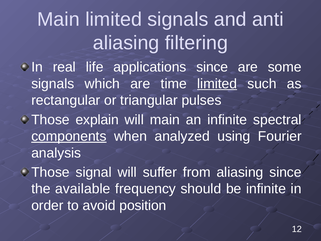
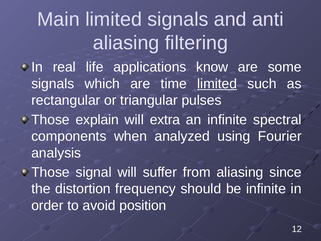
applications since: since -> know
will main: main -> extra
components underline: present -> none
available: available -> distortion
